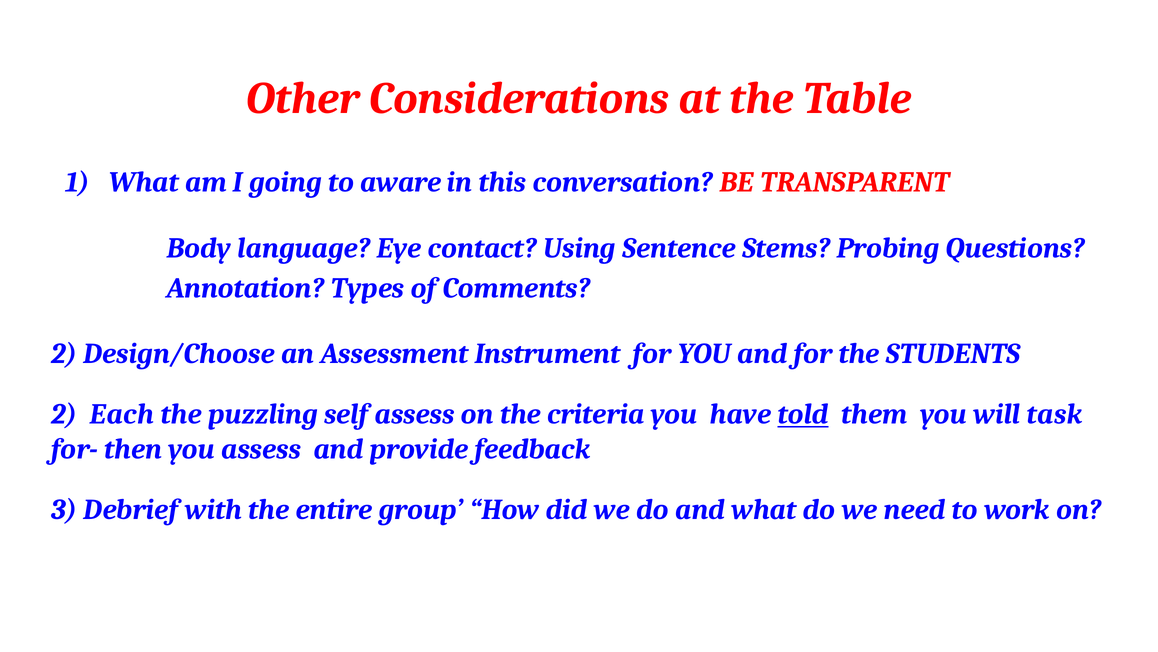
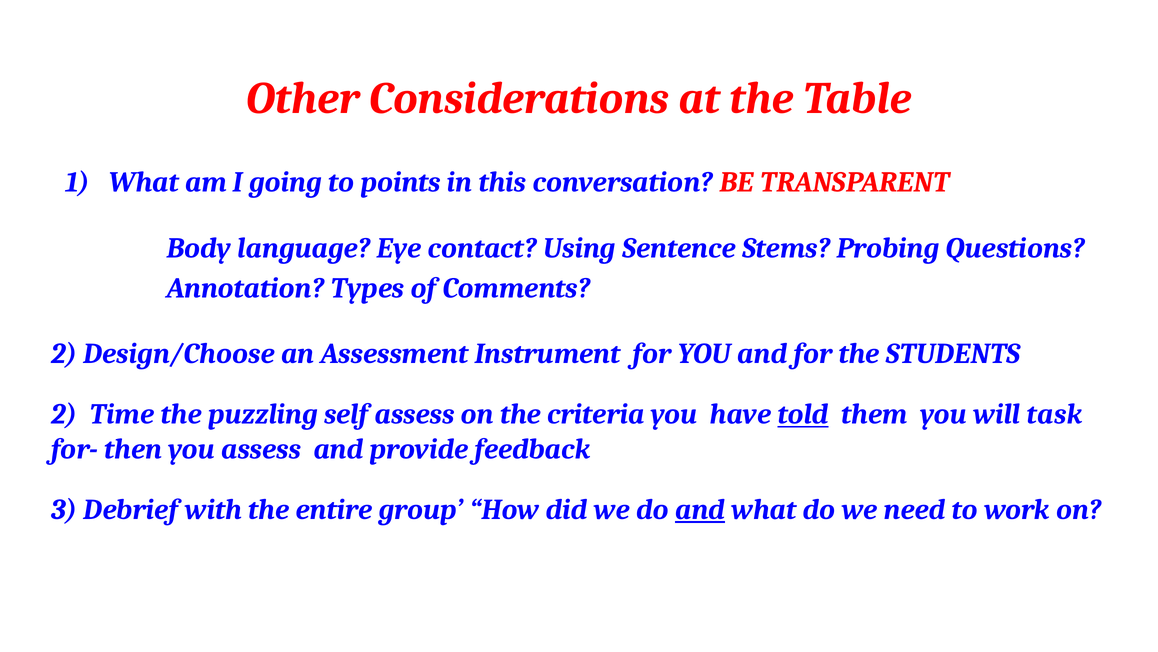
aware: aware -> points
Each: Each -> Time
and at (700, 509) underline: none -> present
